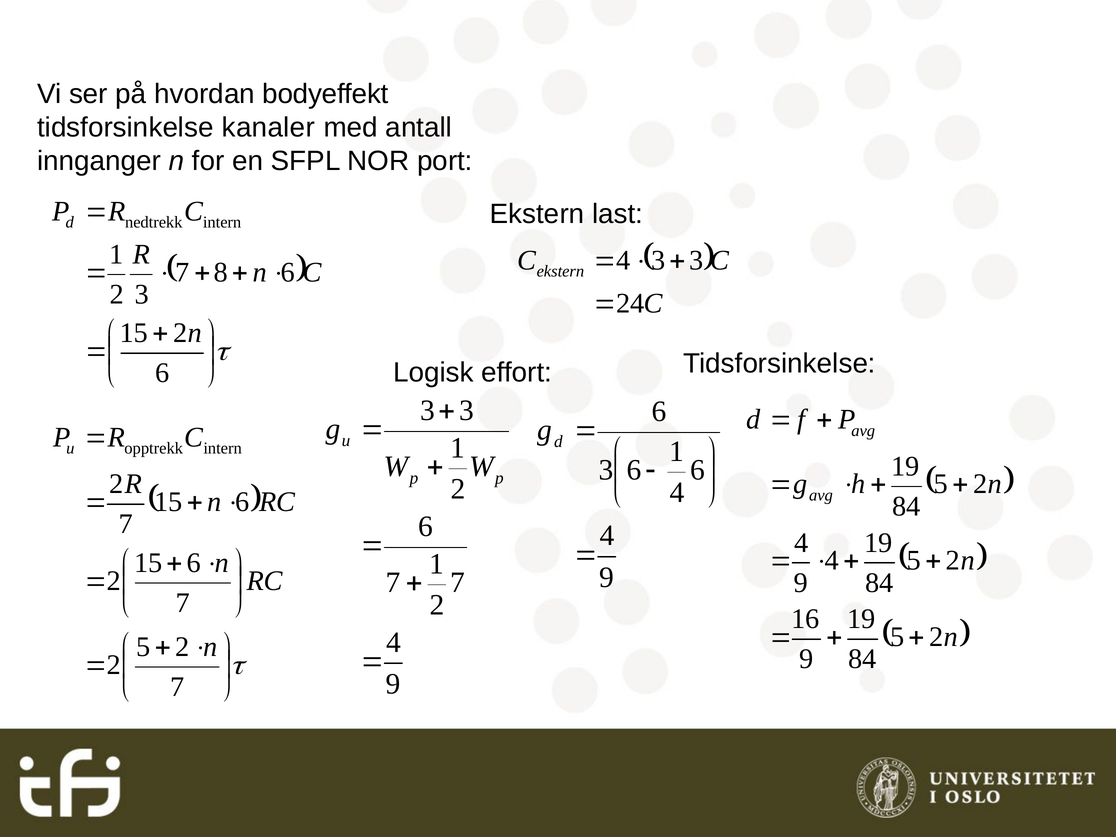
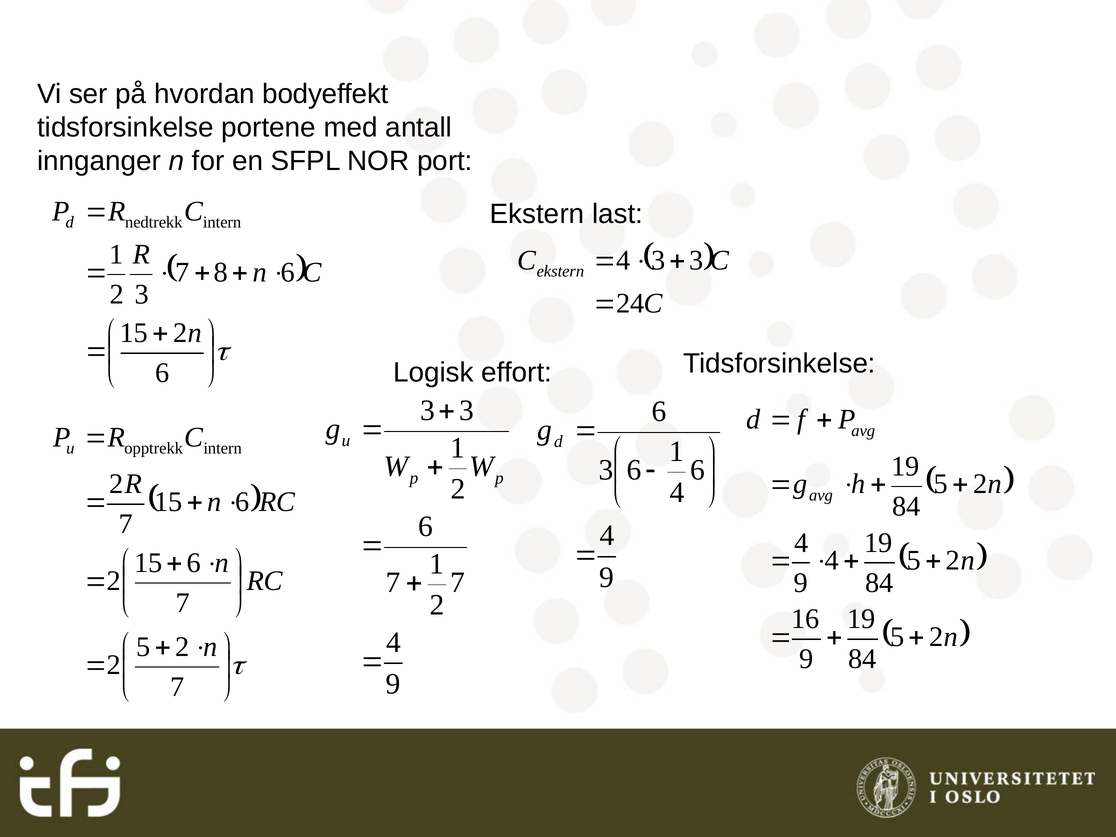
kanaler: kanaler -> portene
